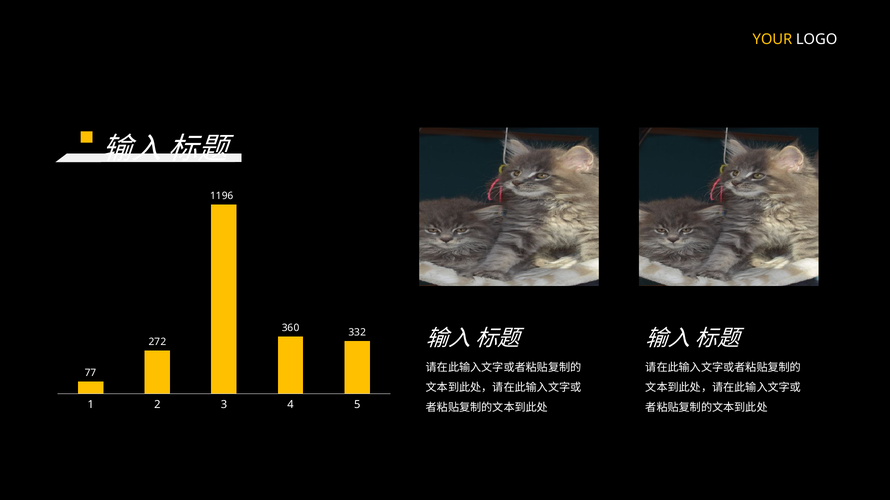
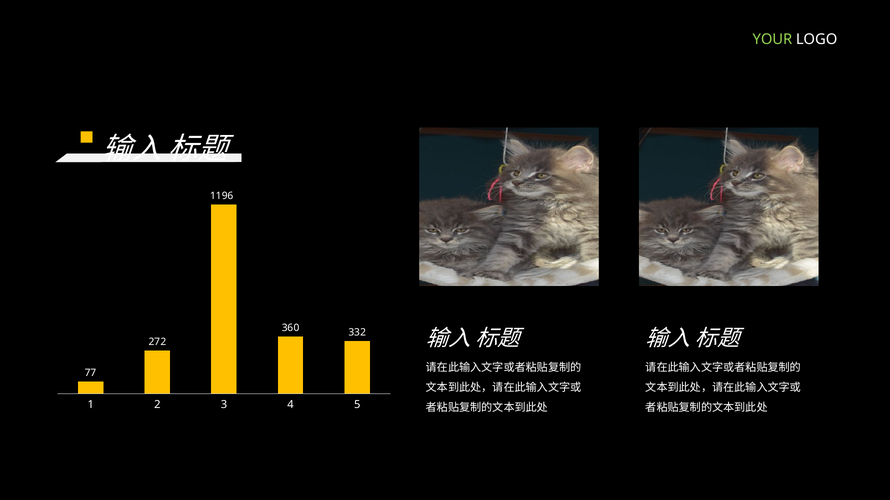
YOUR colour: yellow -> light green
